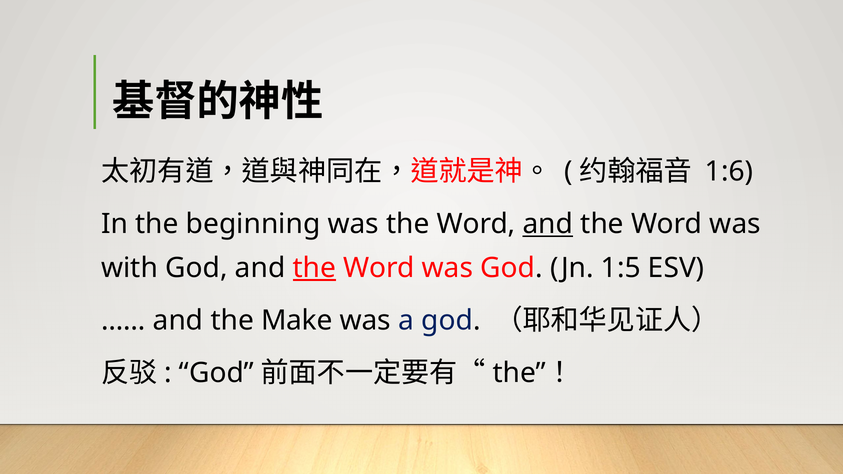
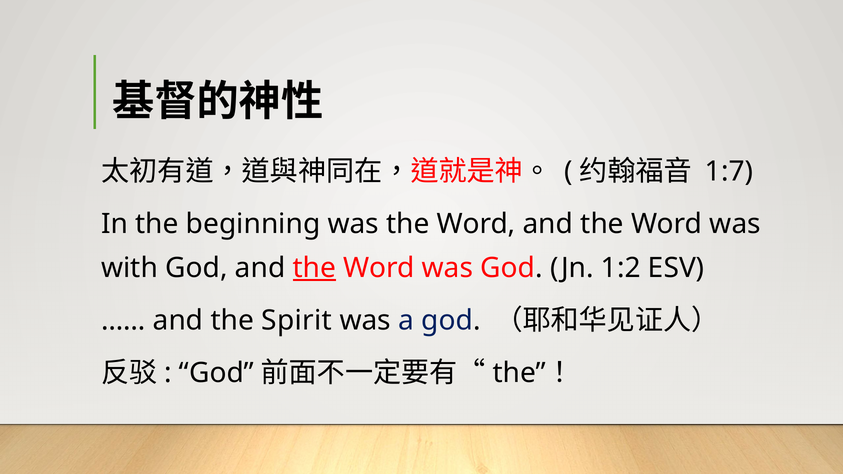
1:6: 1:6 -> 1:7
and at (548, 224) underline: present -> none
1:5: 1:5 -> 1:2
Make: Make -> Spirit
